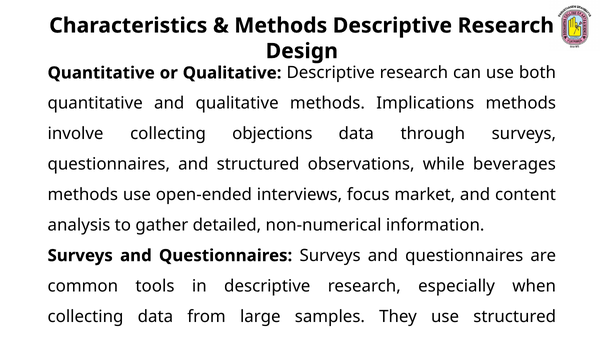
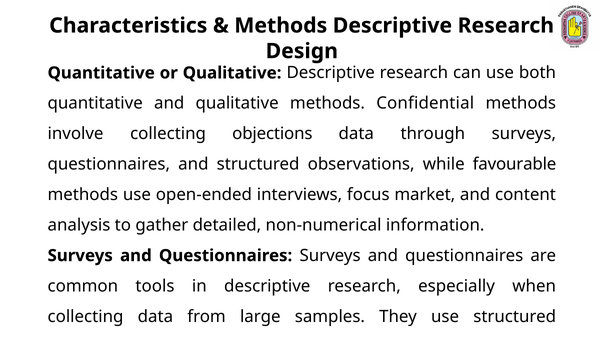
Implications: Implications -> Confidential
beverages: beverages -> favourable
